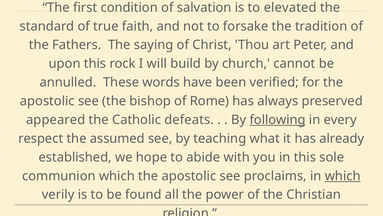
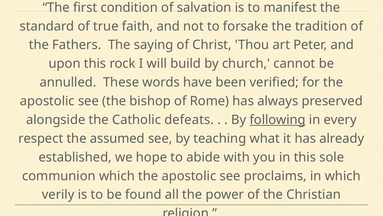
elevated: elevated -> manifest
appeared: appeared -> alongside
which at (343, 176) underline: present -> none
